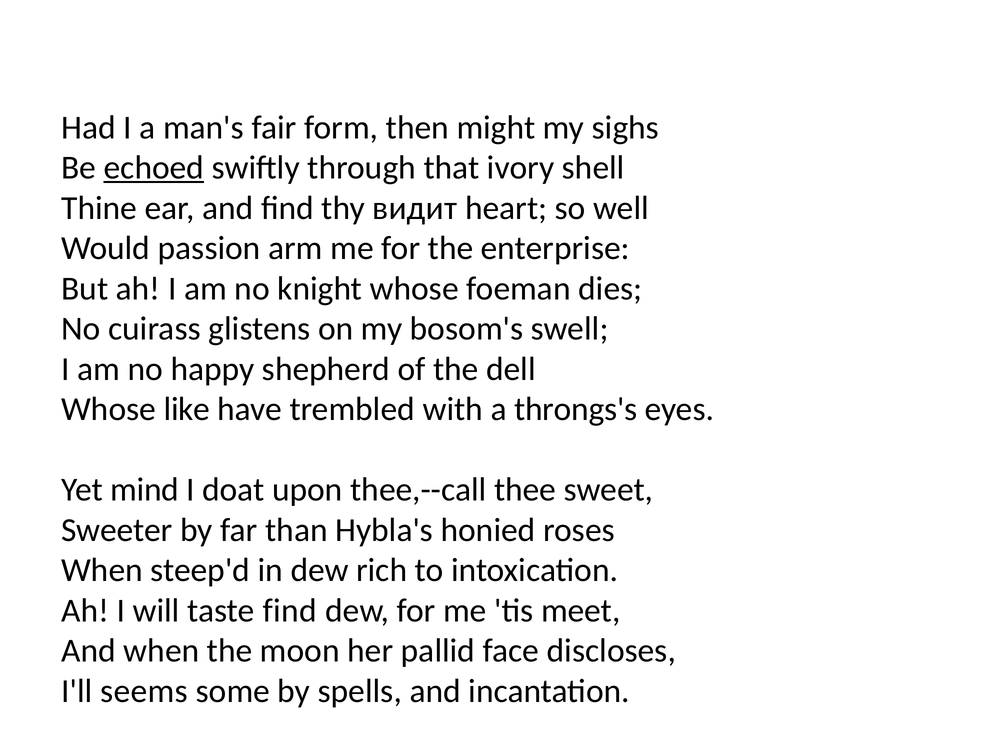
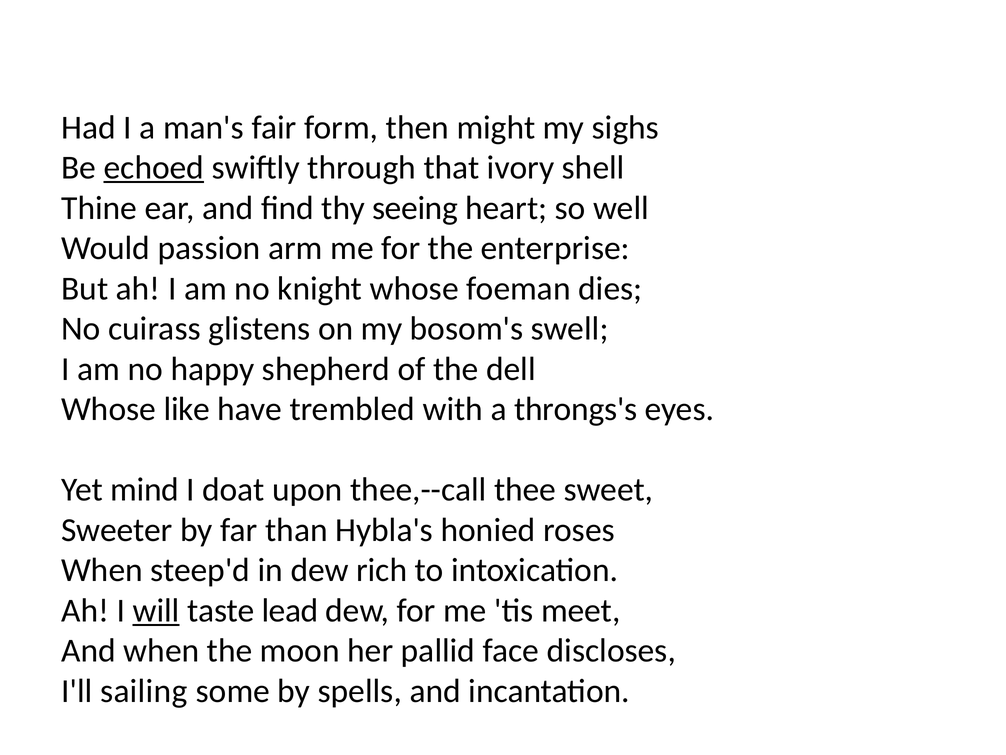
видит: видит -> seeing
will underline: none -> present
taste find: find -> lead
seems: seems -> sailing
